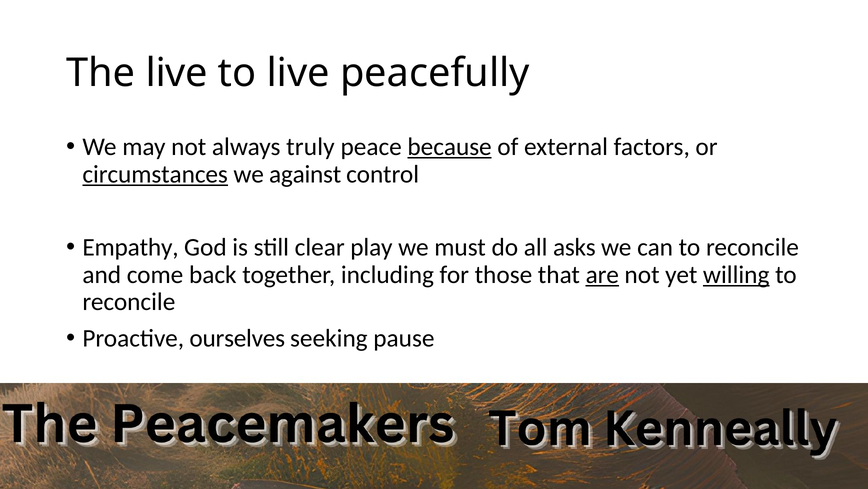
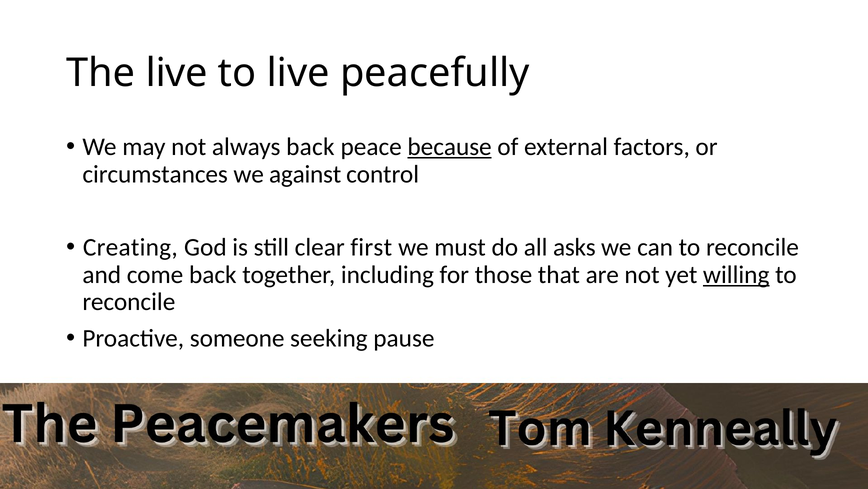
always truly: truly -> back
circumstances underline: present -> none
Empathy: Empathy -> Creating
play: play -> first
are underline: present -> none
ourselves: ourselves -> someone
